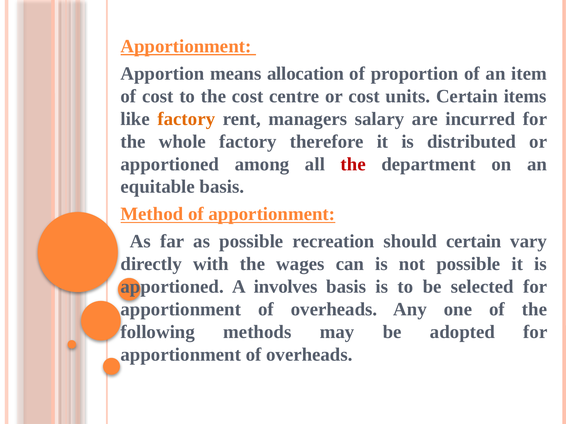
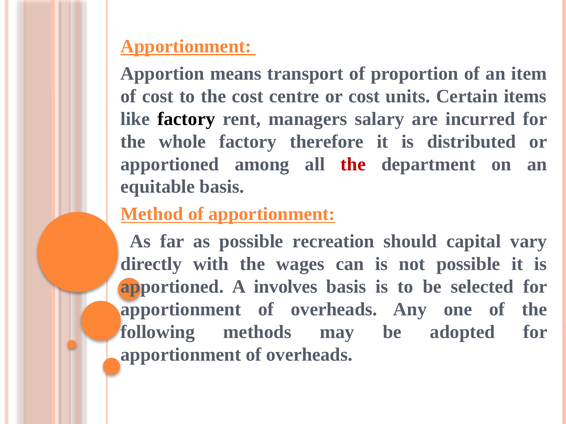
allocation: allocation -> transport
factory at (186, 119) colour: orange -> black
should certain: certain -> capital
